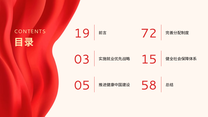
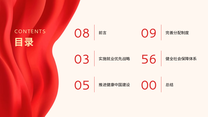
19: 19 -> 08
72: 72 -> 09
15: 15 -> 56
58: 58 -> 00
